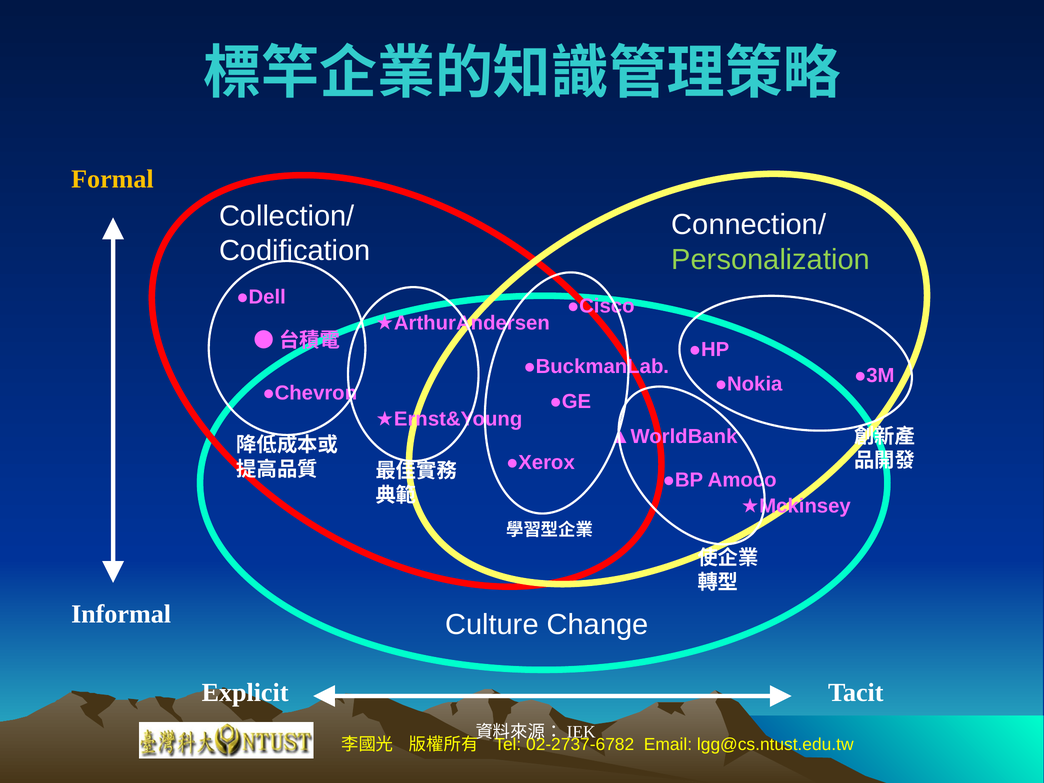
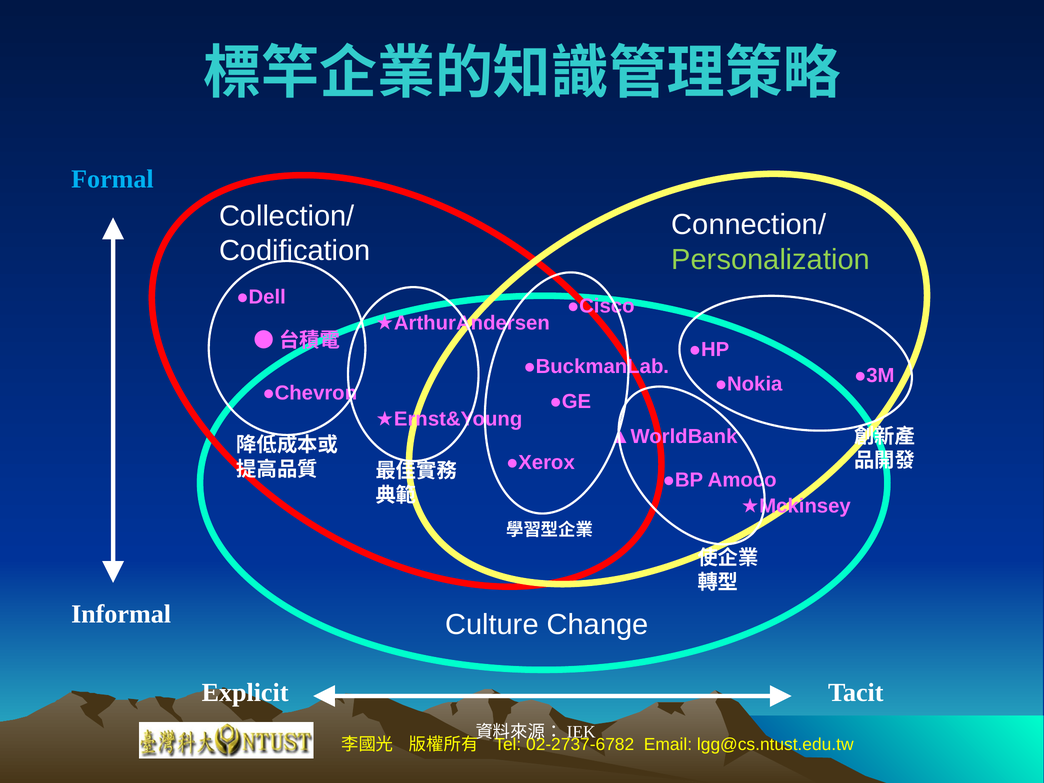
Formal colour: yellow -> light blue
